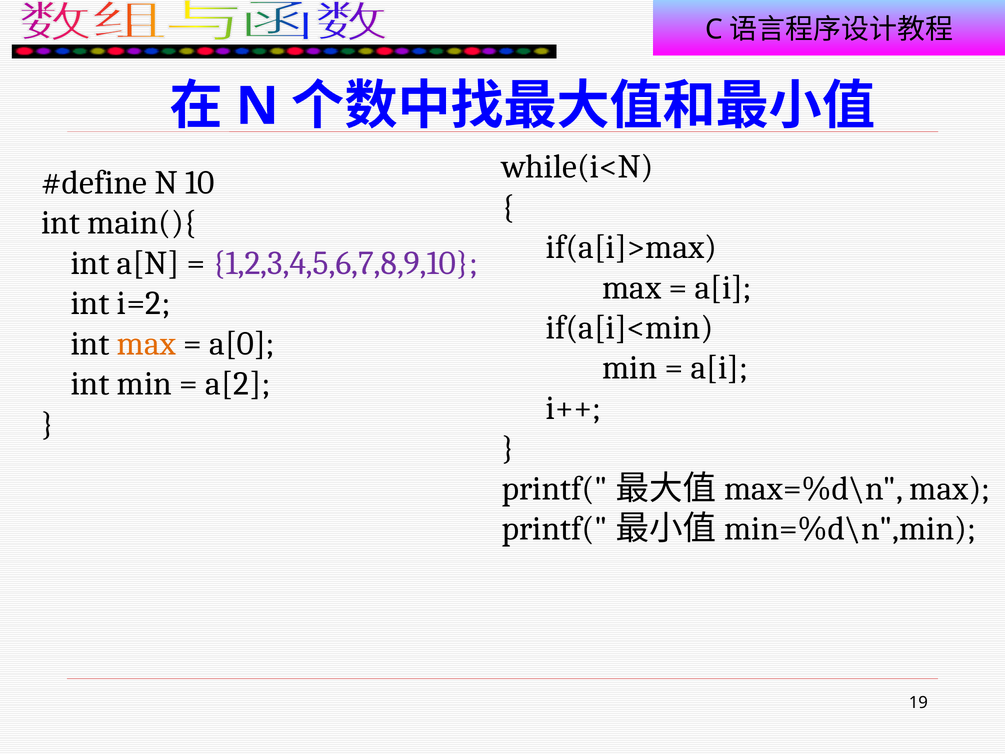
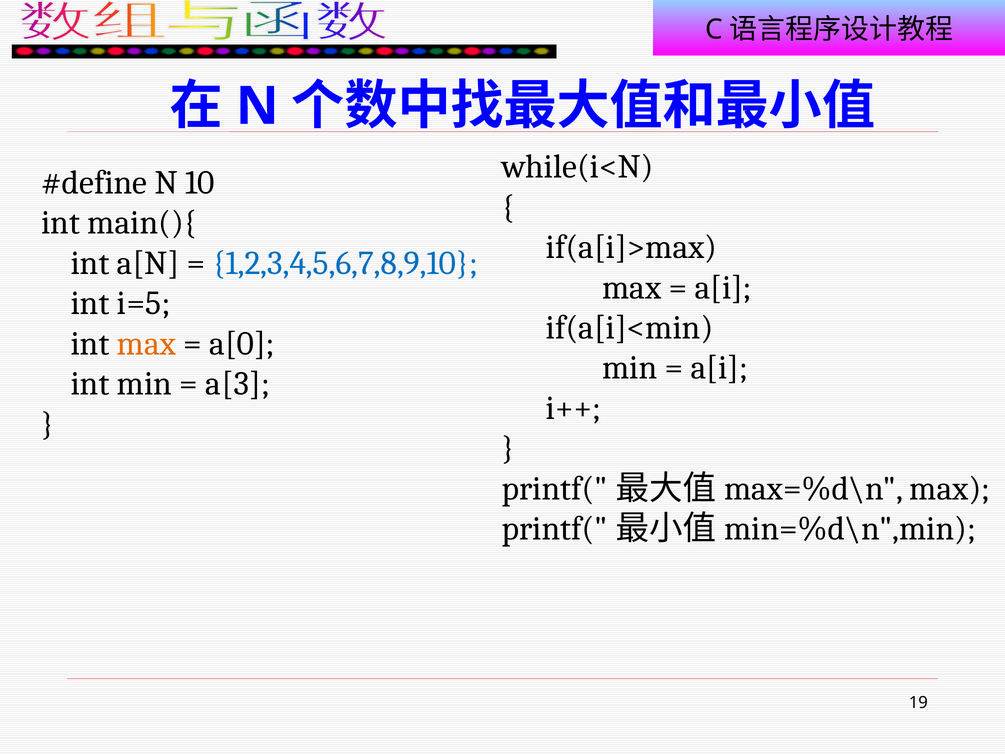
1,2,3,4,5,6,7,8,9,10 colour: purple -> blue
i=2: i=2 -> i=5
a[2: a[2 -> a[3
